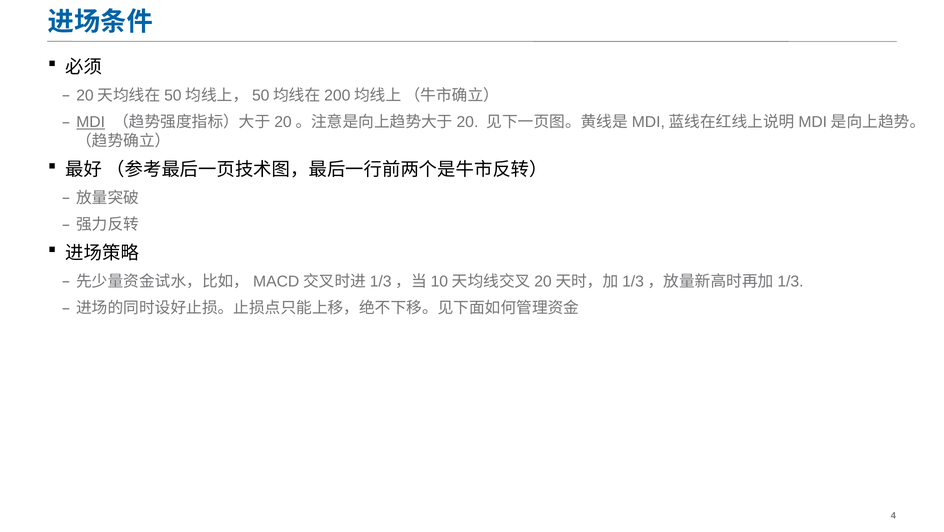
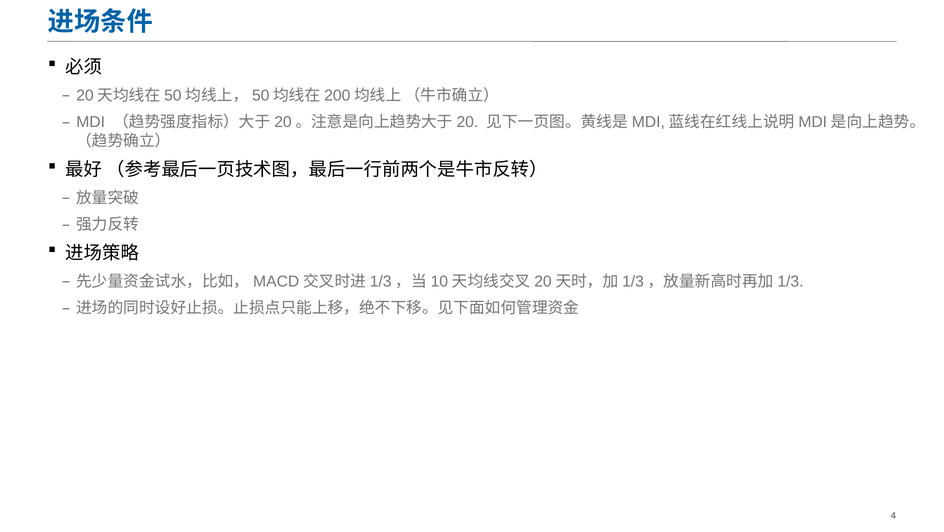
MDI underline: present -> none
